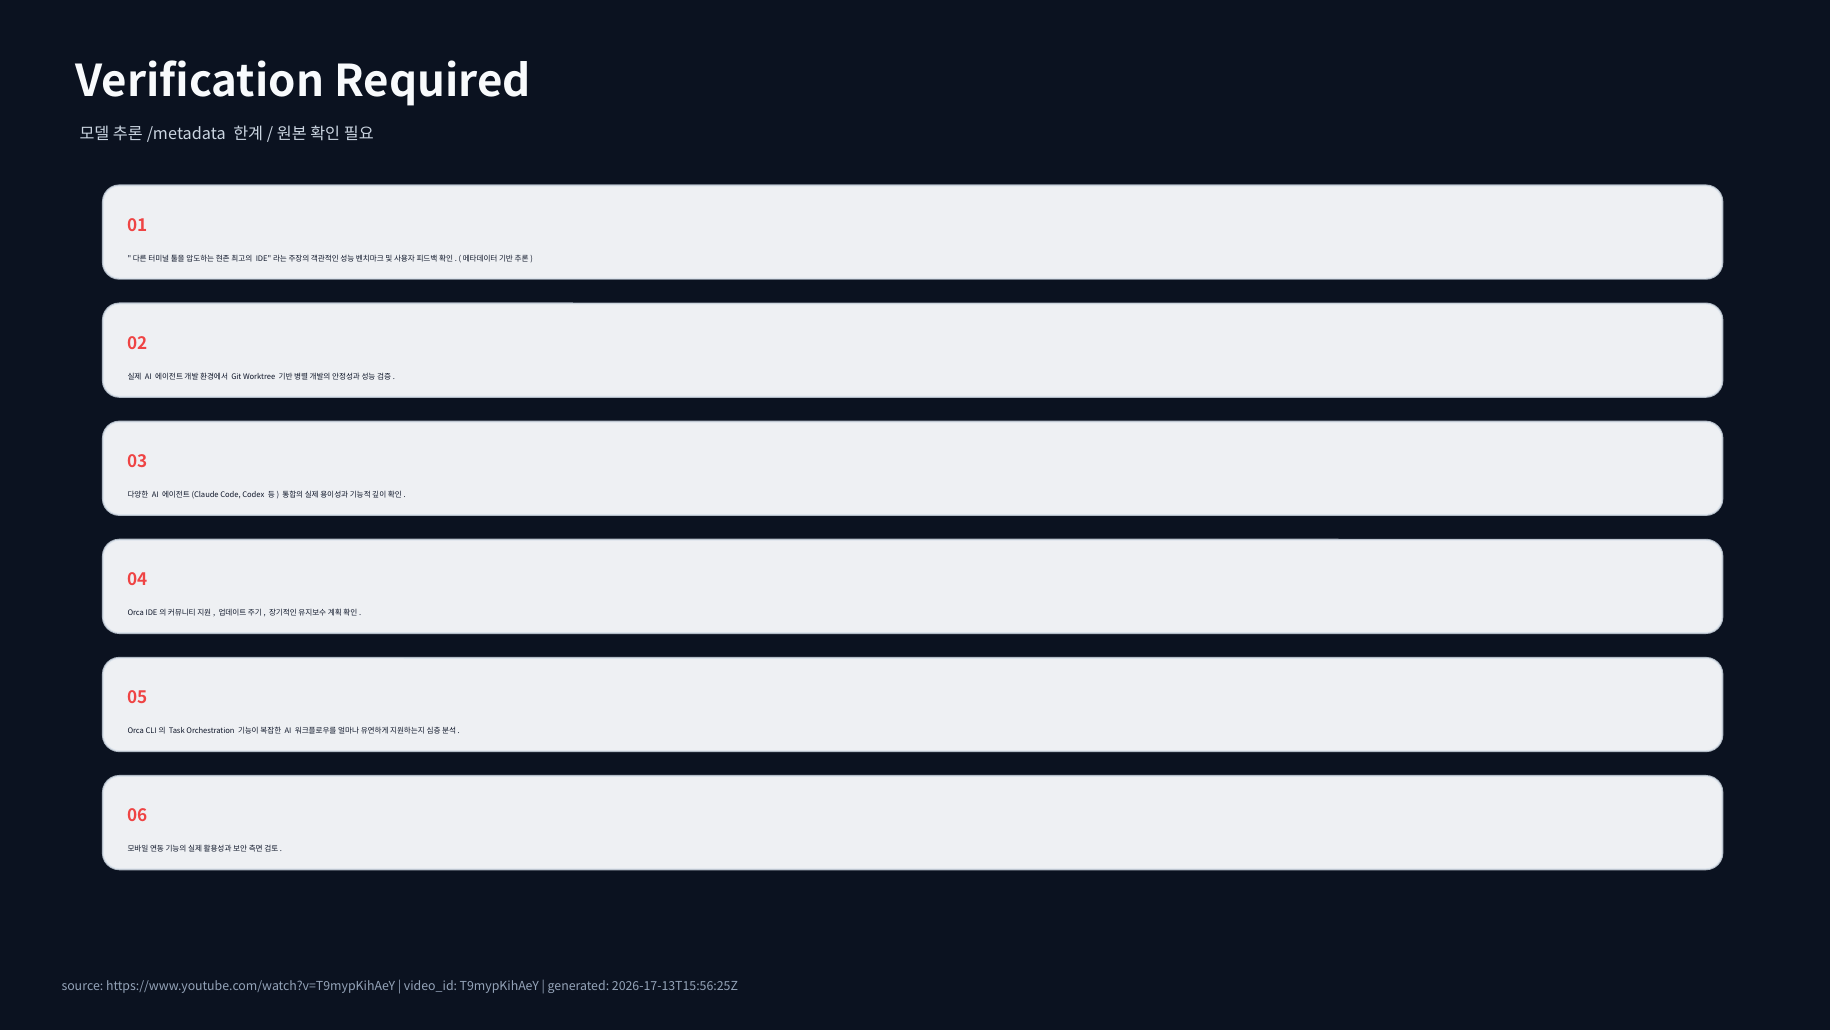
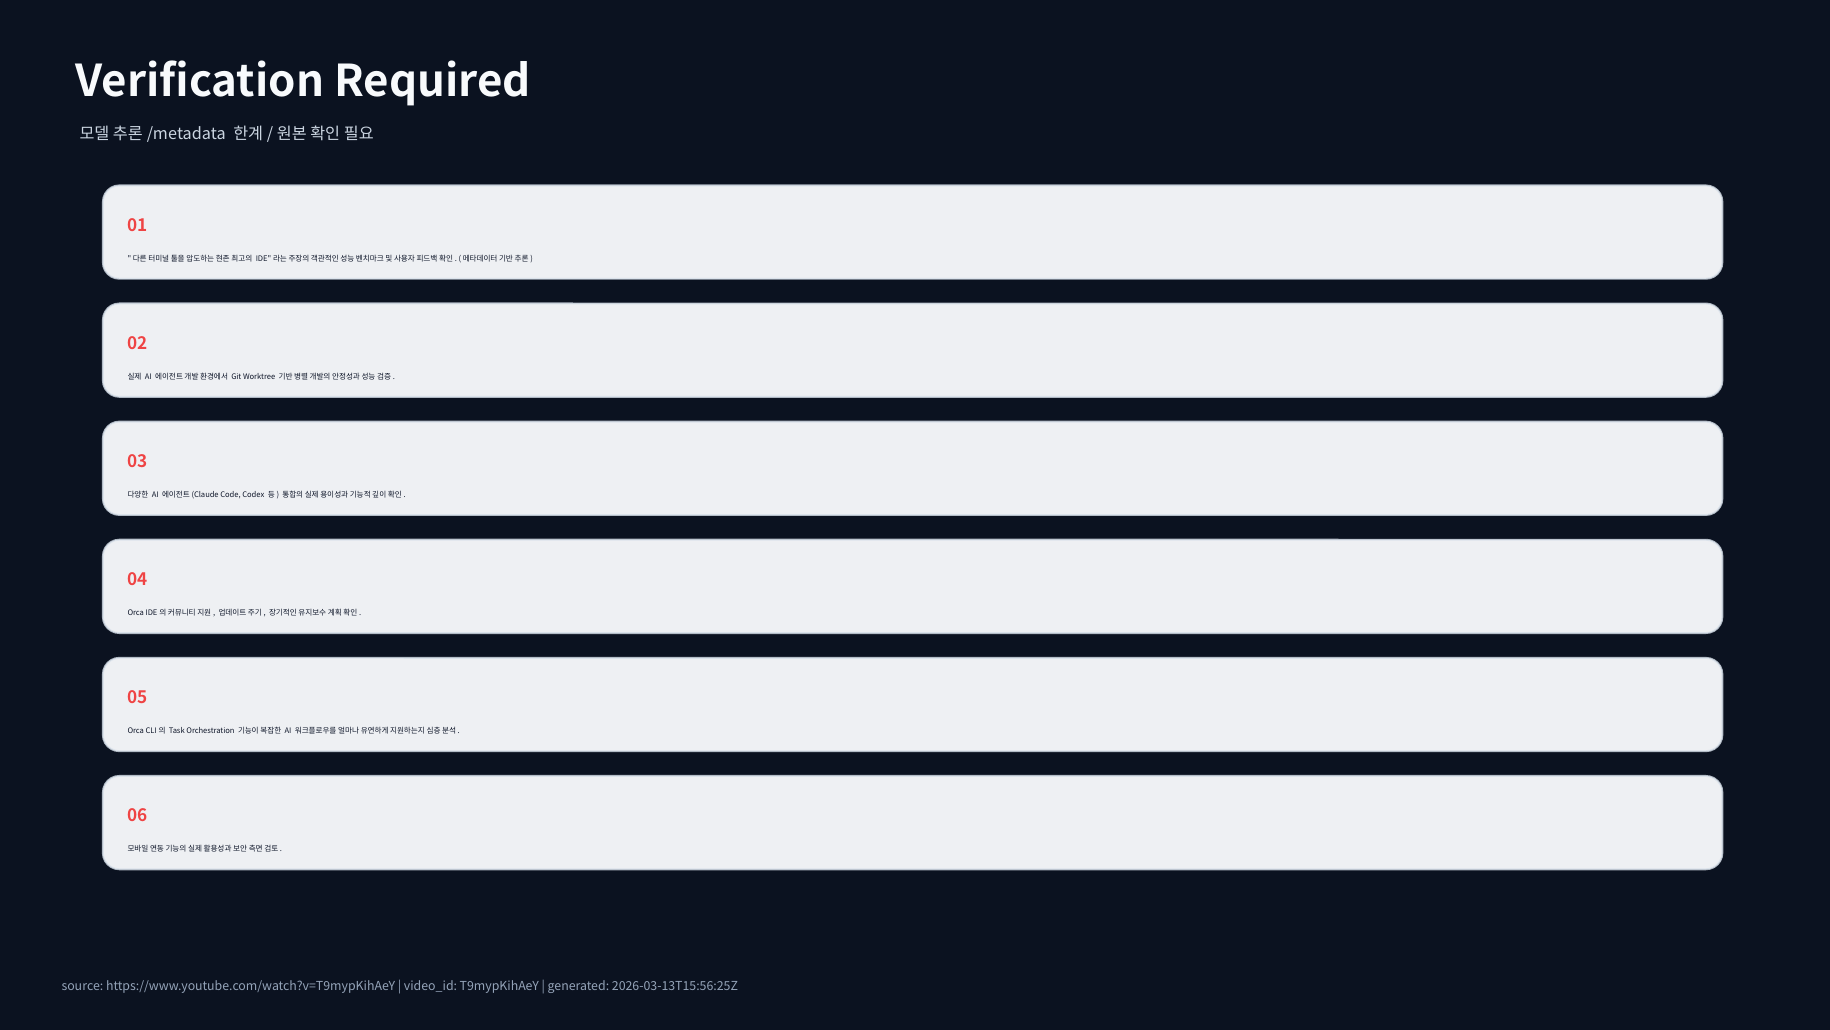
2026-17-13T15:56:25Z: 2026-17-13T15:56:25Z -> 2026-03-13T15:56:25Z
